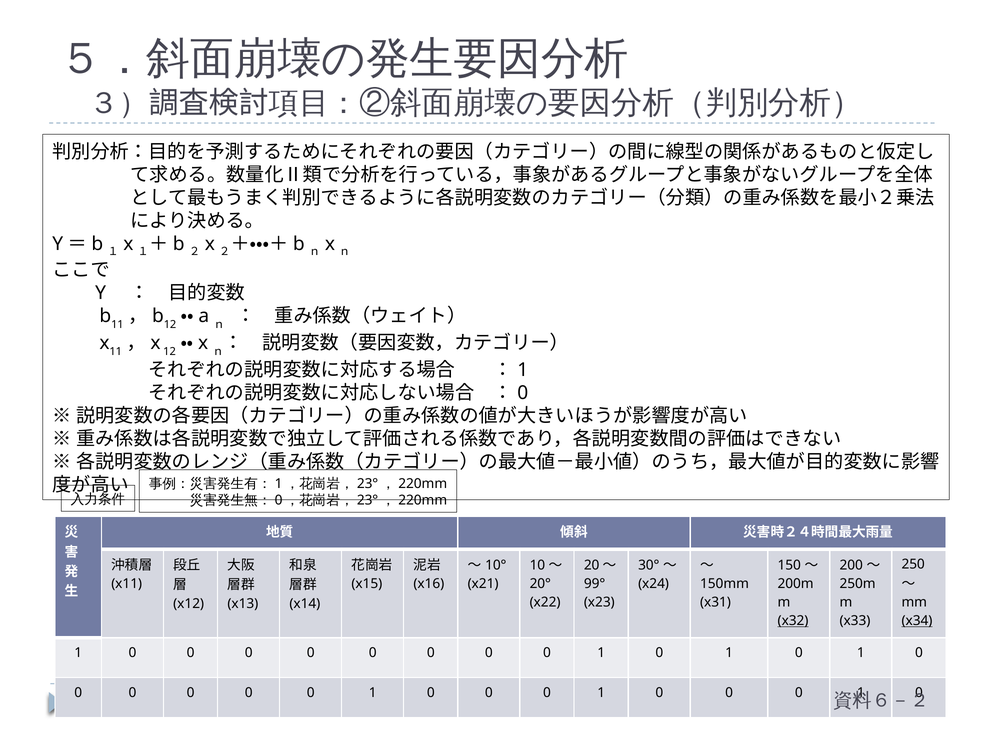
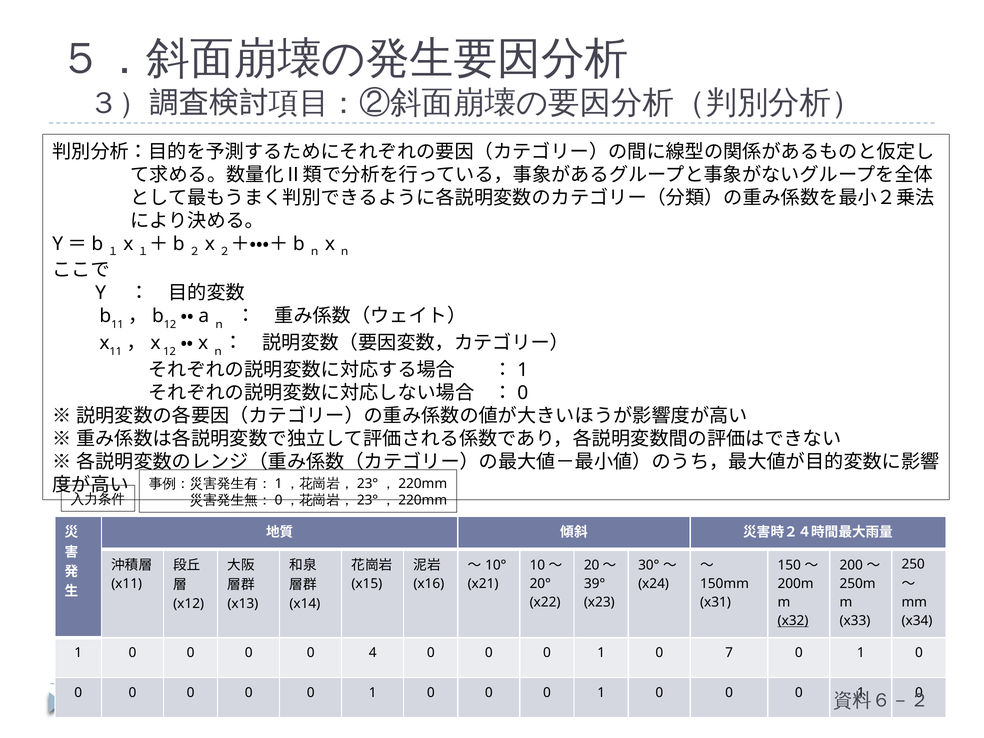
99°: 99° -> 39°
x34 underline: present -> none
0 at (373, 653): 0 -> 4
1 at (729, 653): 1 -> 7
